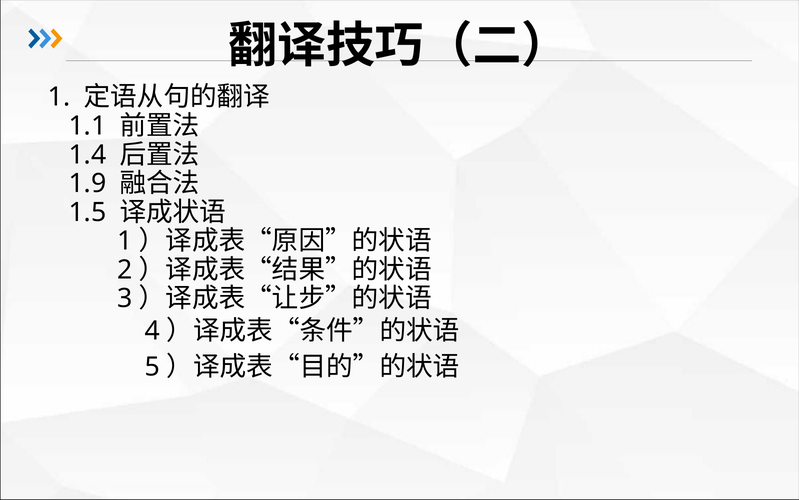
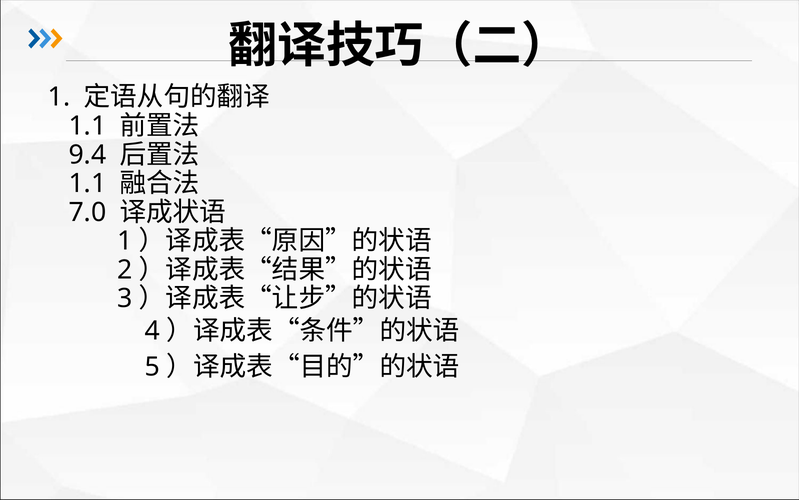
1.4: 1.4 -> 9.4
1.9 at (87, 183): 1.9 -> 1.1
1.5: 1.5 -> 7.0
